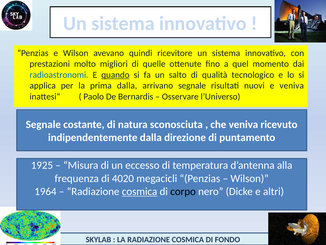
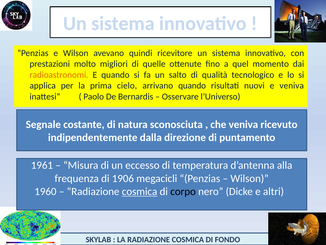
radioastronomi colour: blue -> orange
quando at (115, 75) underline: present -> none
prima dalla: dalla -> cielo
arrivano segnale: segnale -> quando
1925: 1925 -> 1961
4020: 4020 -> 1906
1964: 1964 -> 1960
